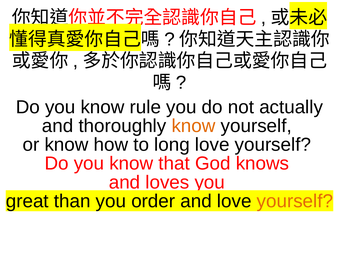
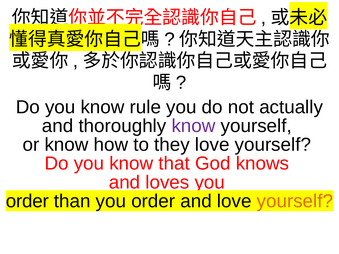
know at (194, 126) colour: orange -> purple
long: long -> they
great at (27, 201): great -> order
